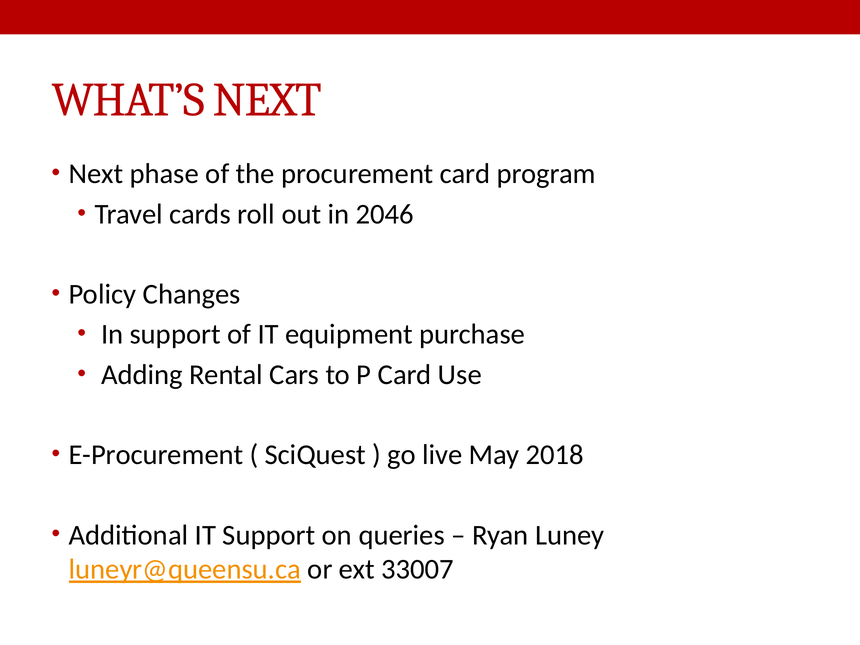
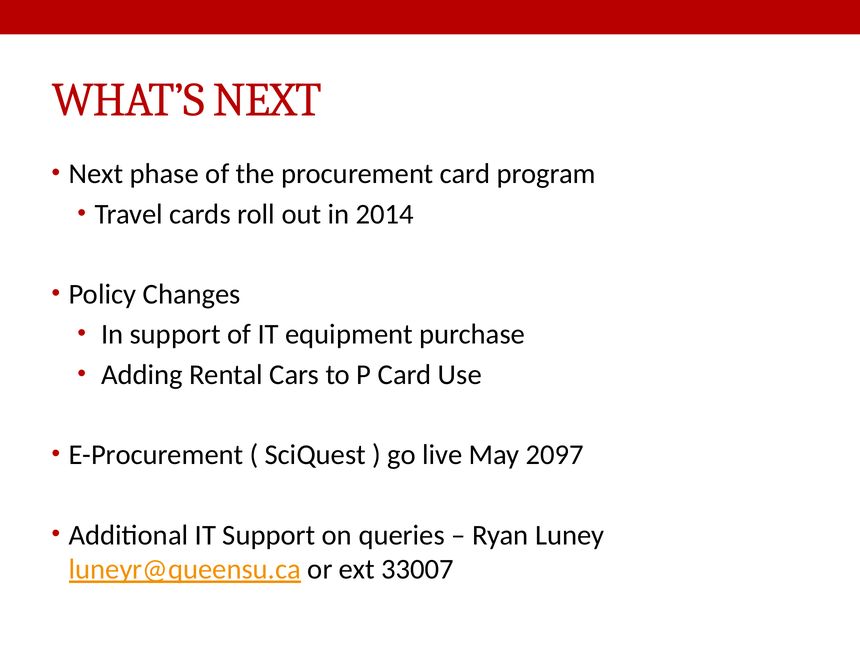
2046: 2046 -> 2014
2018: 2018 -> 2097
